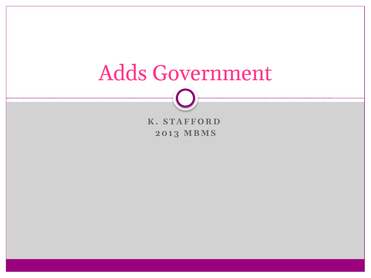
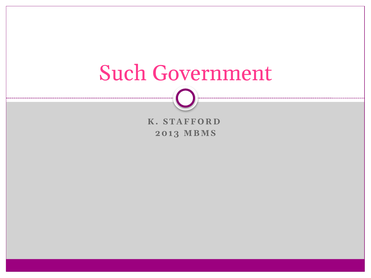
Adds: Adds -> Such
